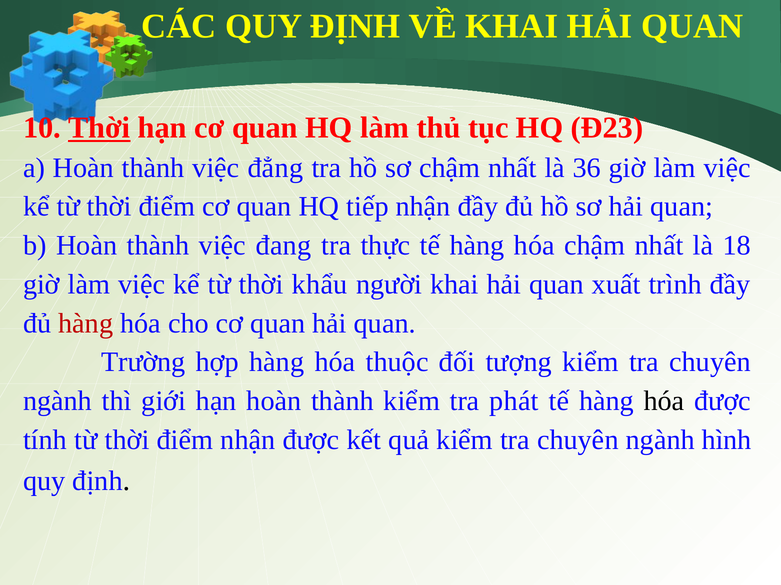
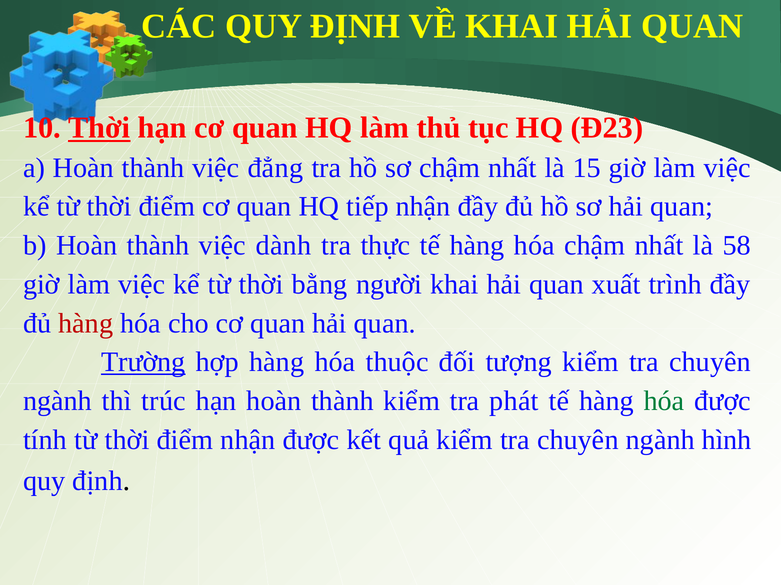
36: 36 -> 15
đang: đang -> dành
18: 18 -> 58
khẩu: khẩu -> bằng
Trường underline: none -> present
giới: giới -> trúc
hóa at (664, 401) colour: black -> green
